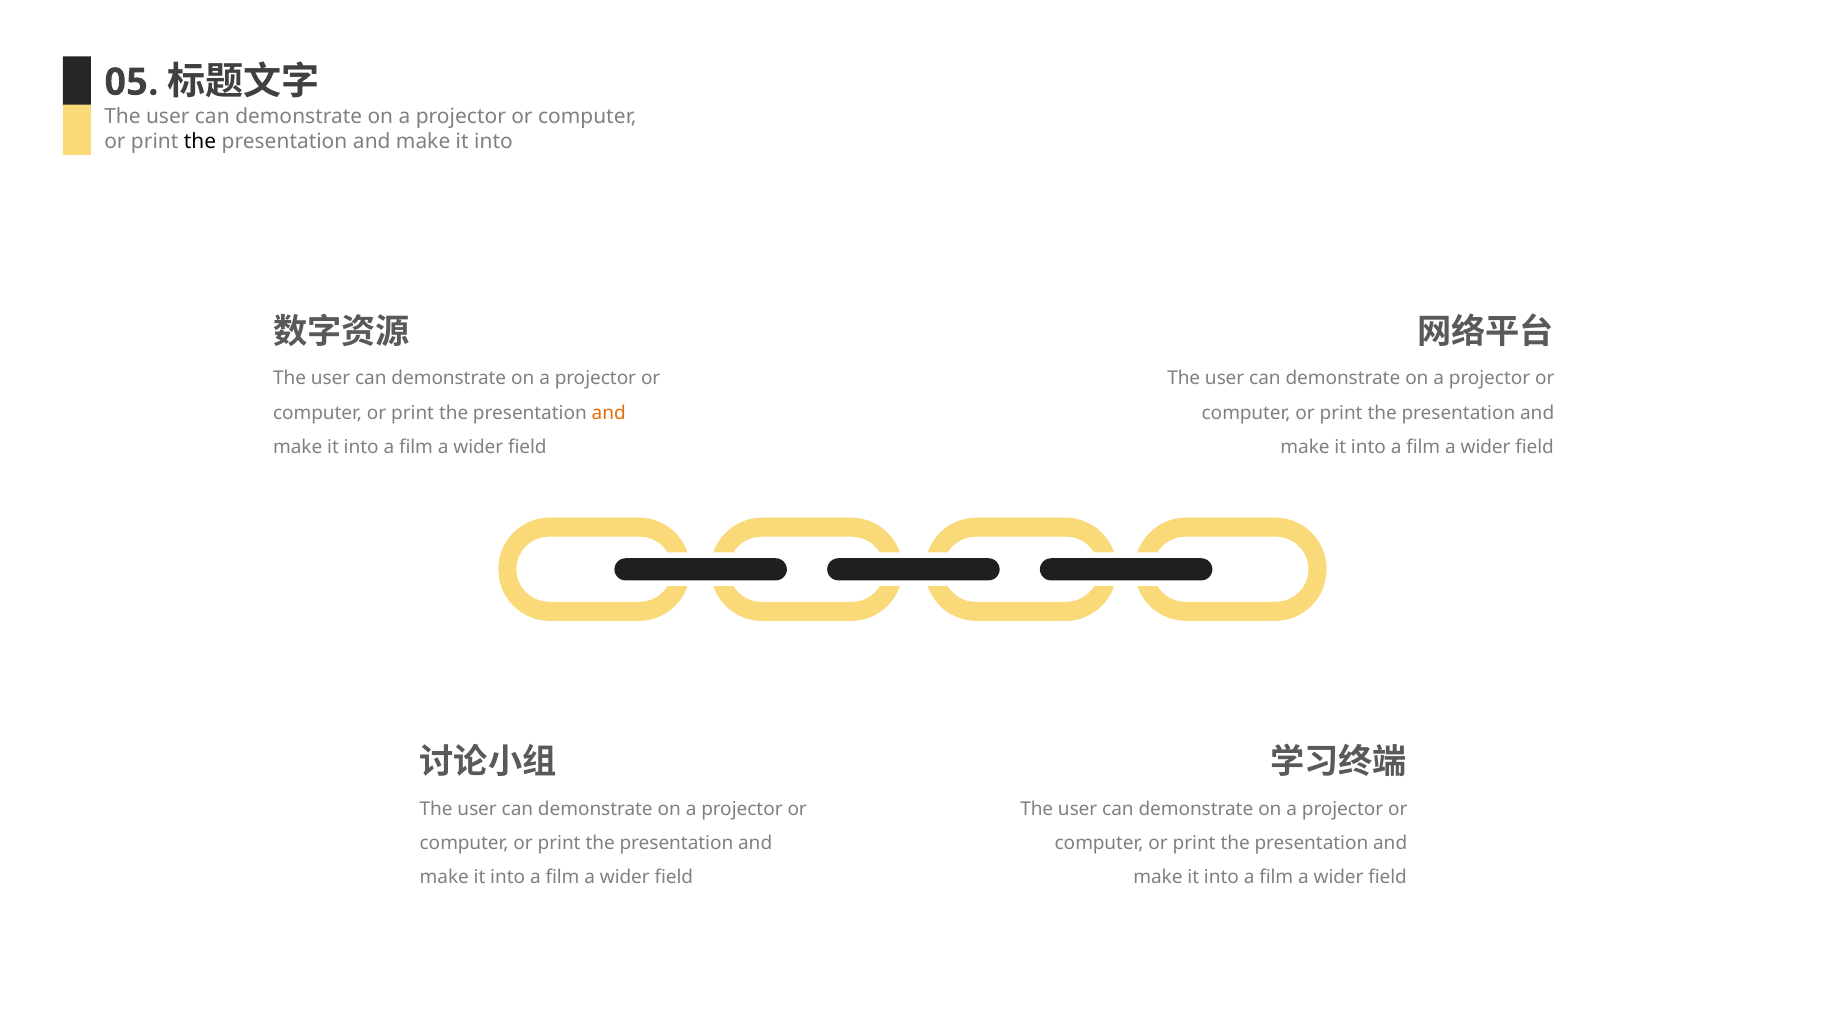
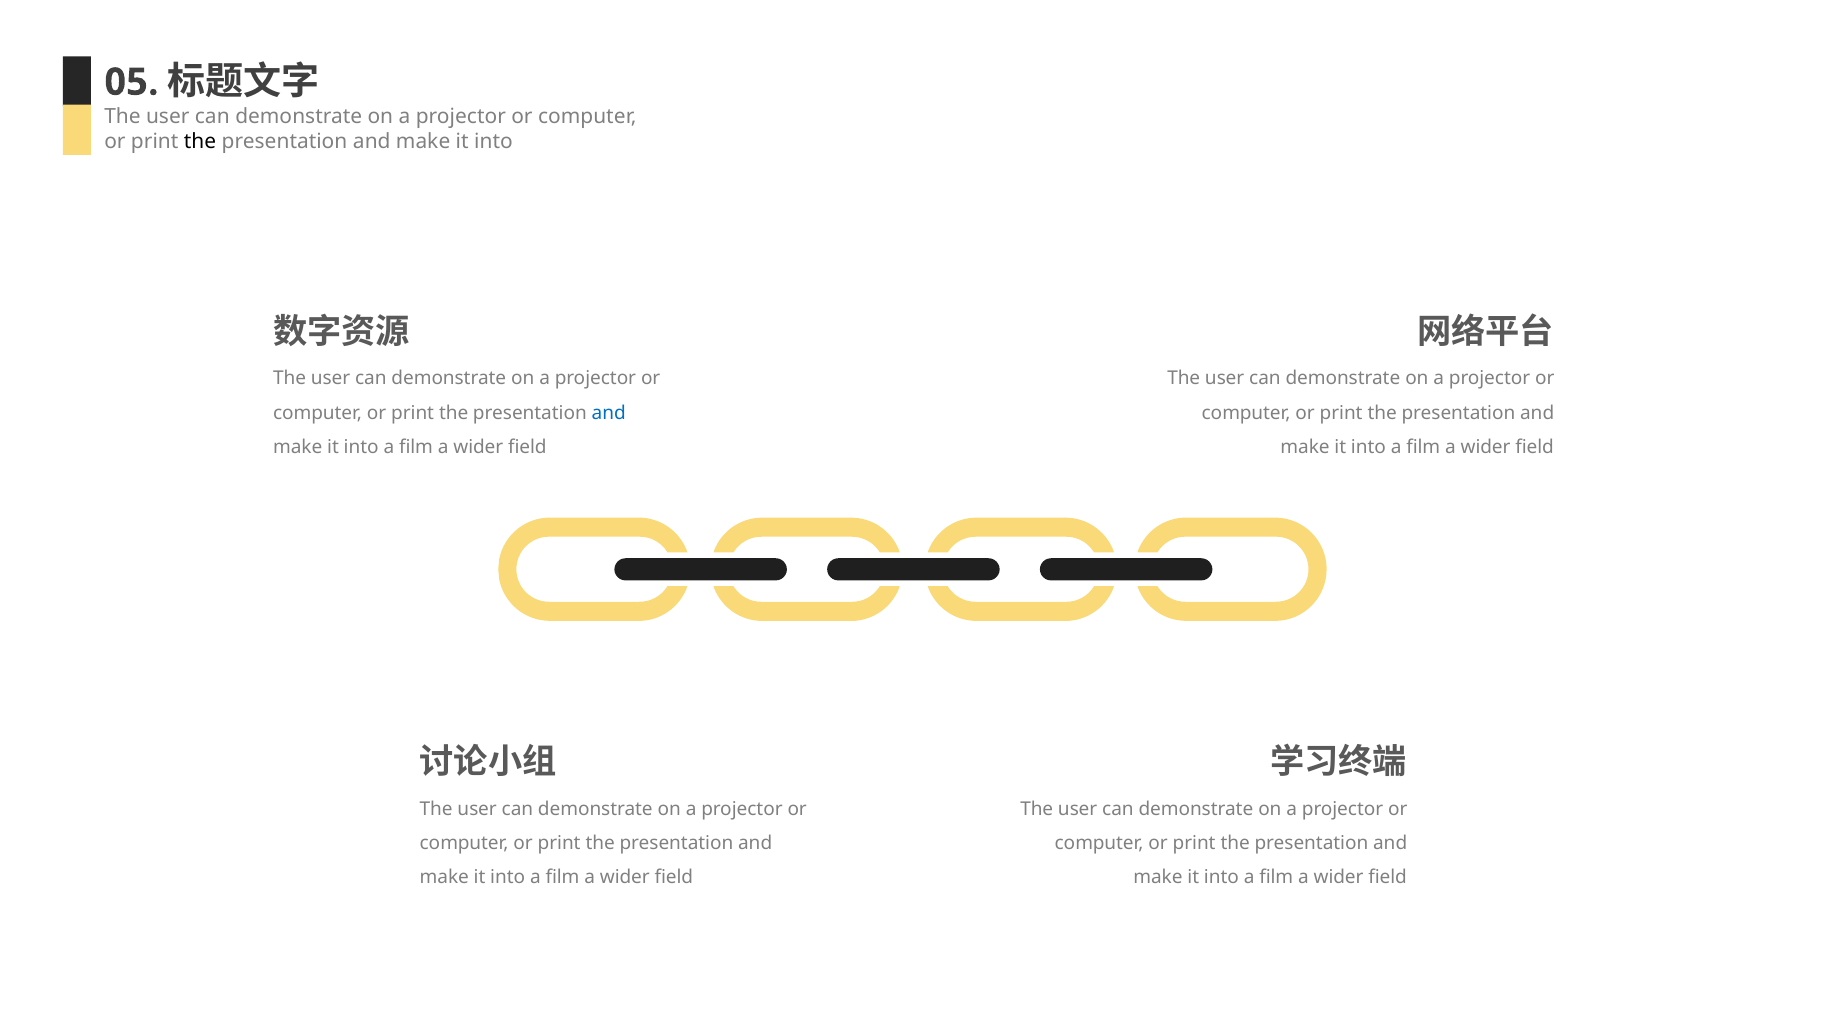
and at (609, 413) colour: orange -> blue
